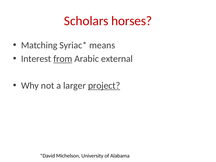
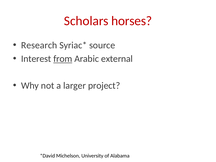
Matching: Matching -> Research
means: means -> source
project underline: present -> none
